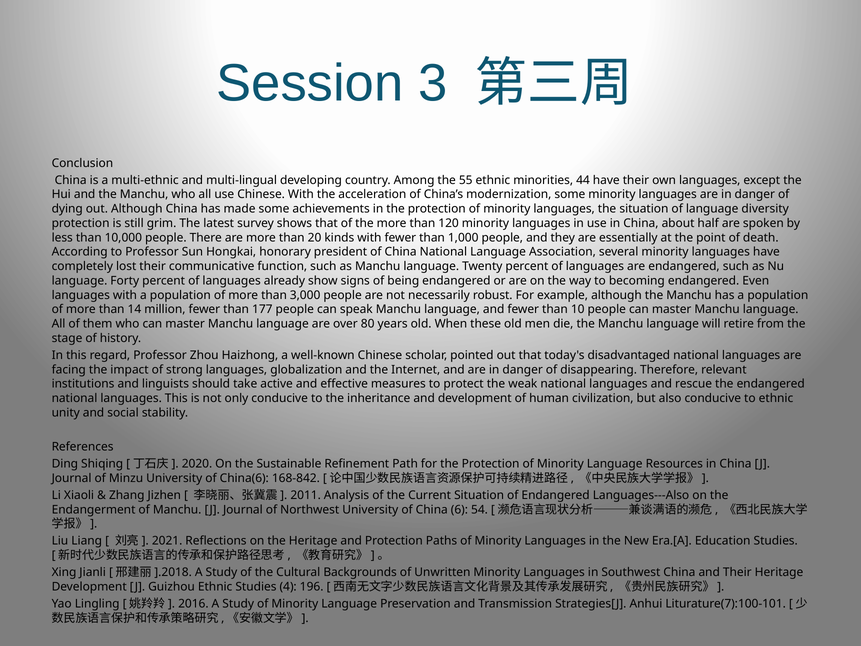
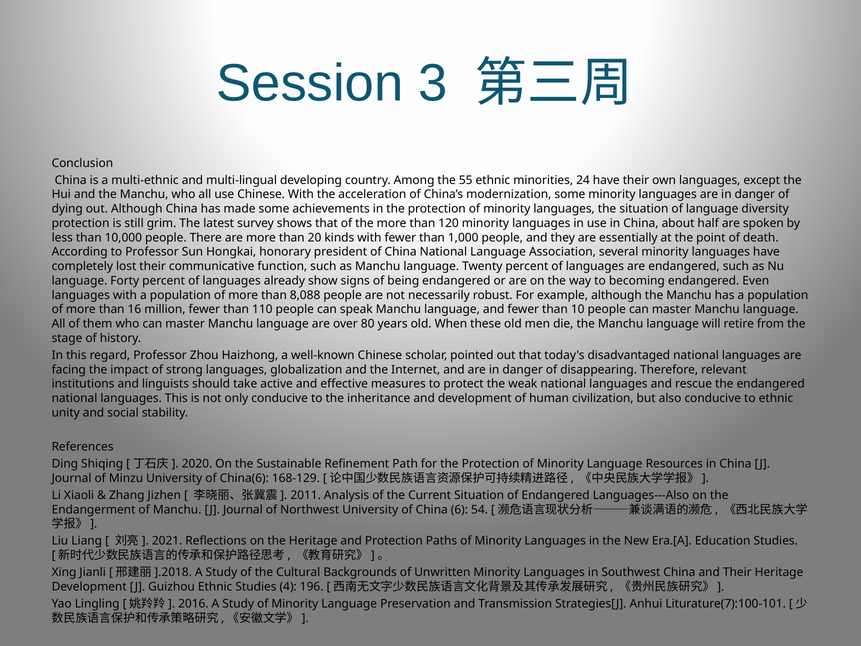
44: 44 -> 24
3,000: 3,000 -> 8,088
14: 14 -> 16
177: 177 -> 110
168-842: 168-842 -> 168-129
